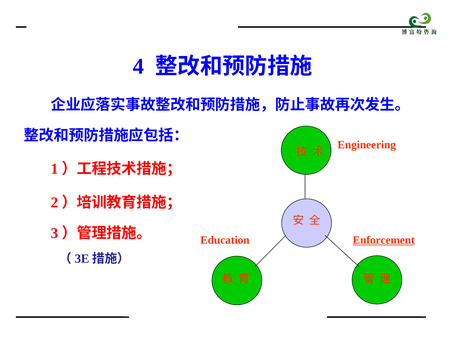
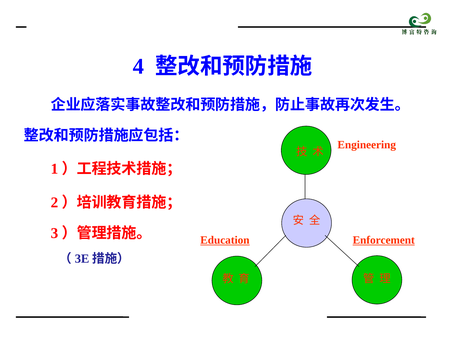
Education underline: none -> present
